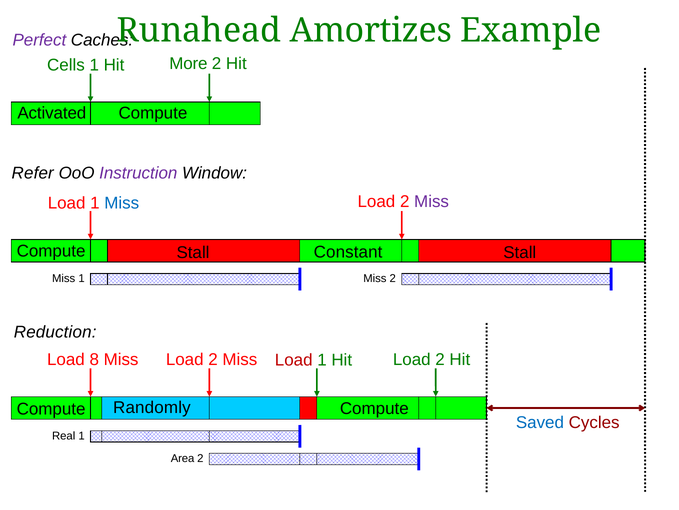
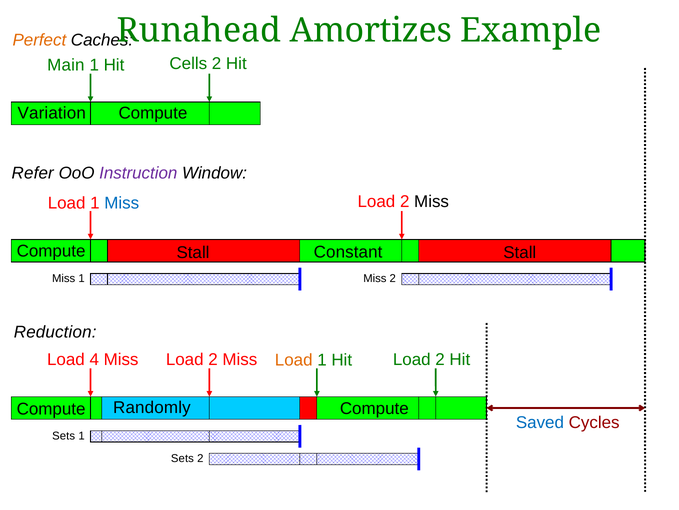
Perfect colour: purple -> orange
Cells: Cells -> Main
More: More -> Cells
Activated: Activated -> Variation
Miss at (432, 201) colour: purple -> black
8: 8 -> 4
Load at (294, 360) colour: red -> orange
Real at (64, 435): Real -> Sets
Area at (183, 458): Area -> Sets
